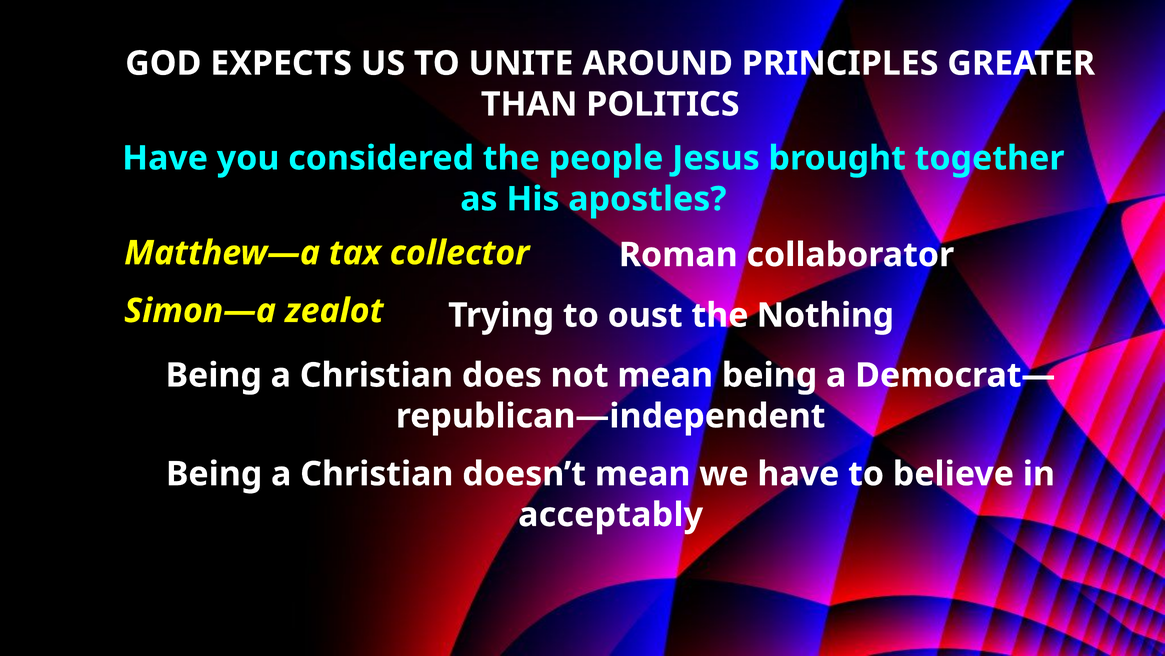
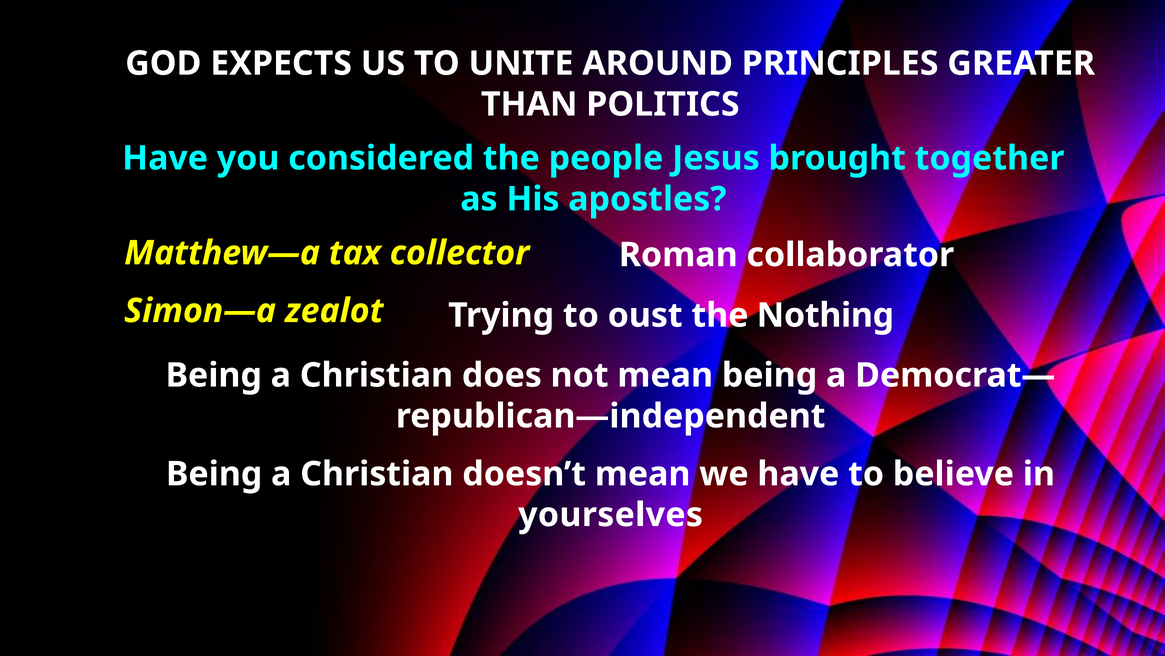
acceptably: acceptably -> yourselves
